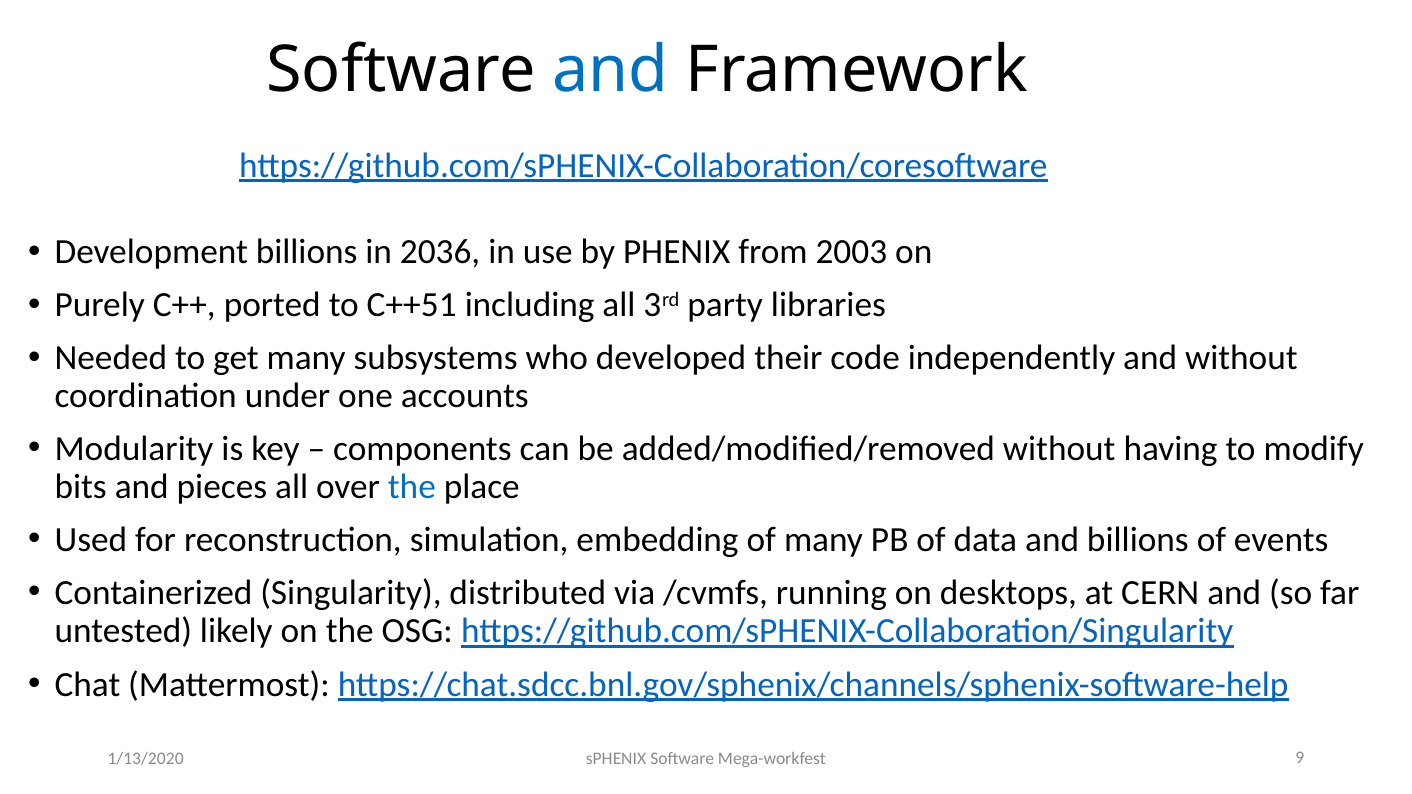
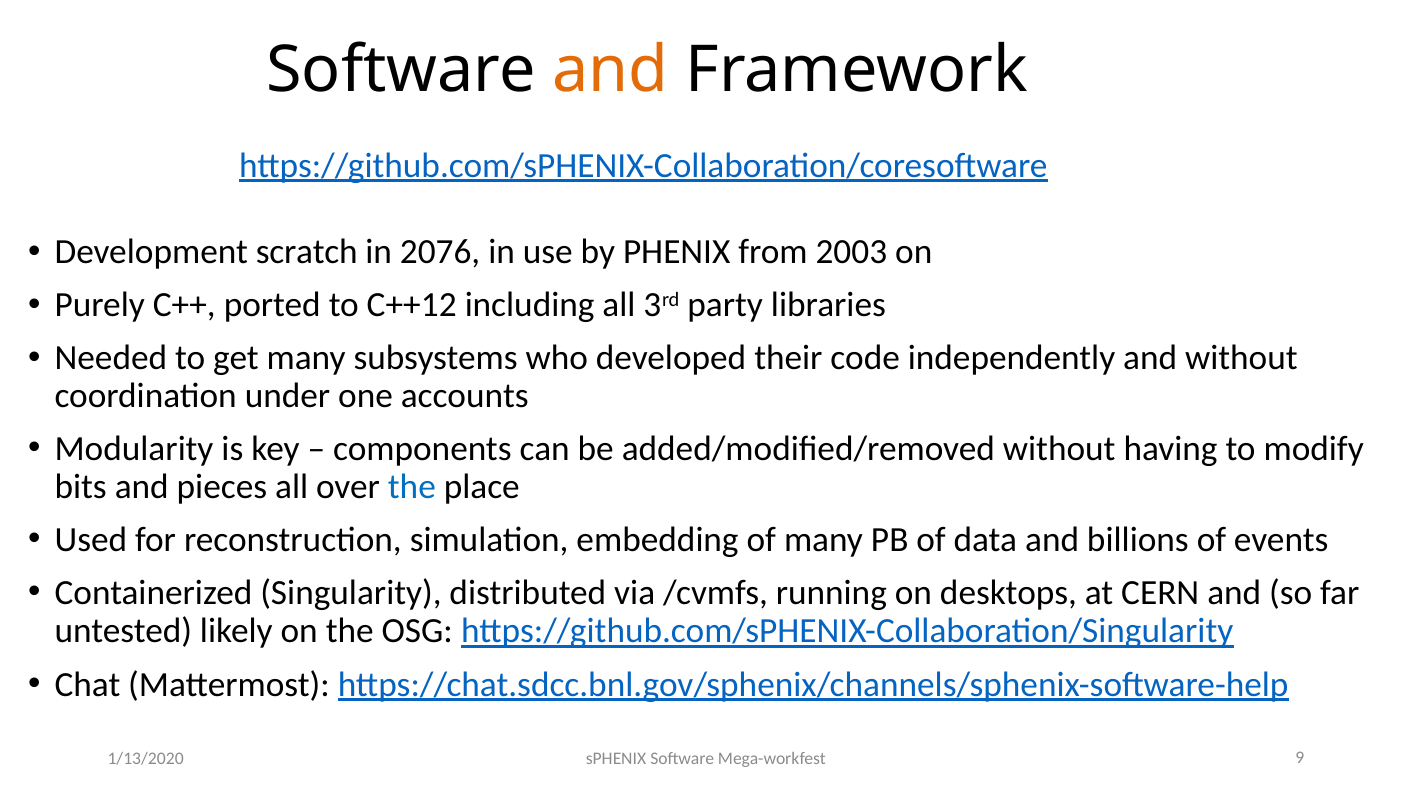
and at (611, 70) colour: blue -> orange
Development billions: billions -> scratch
2036: 2036 -> 2076
C++51: C++51 -> C++12
